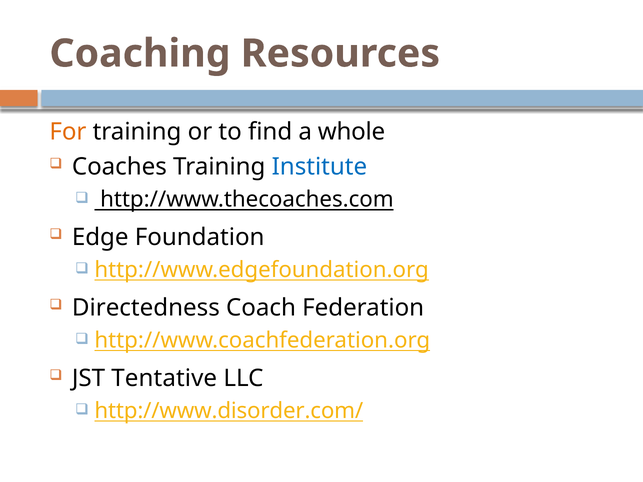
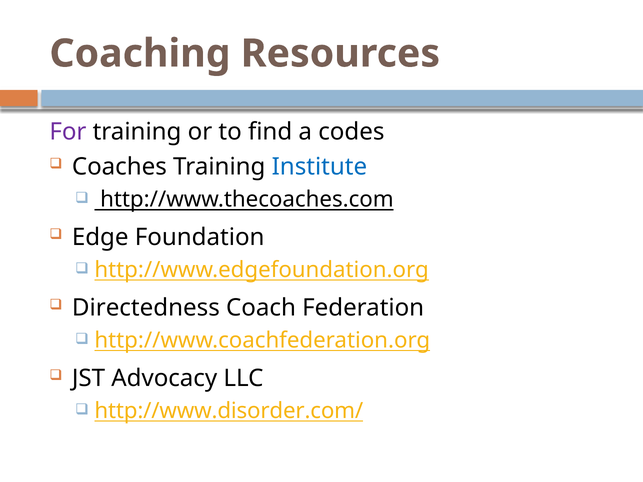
For colour: orange -> purple
whole: whole -> codes
Tentative: Tentative -> Advocacy
